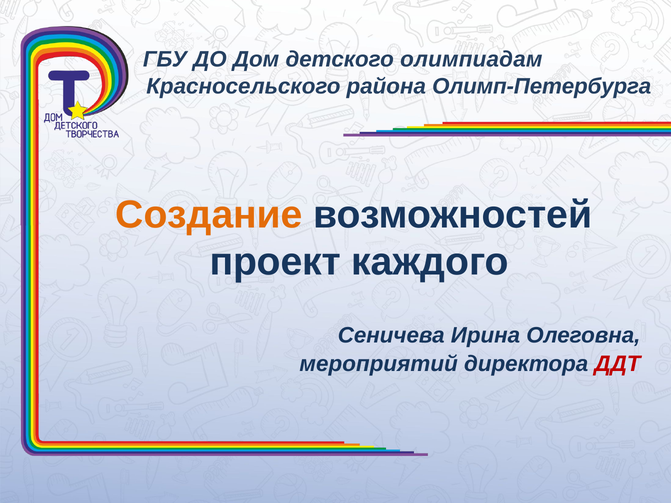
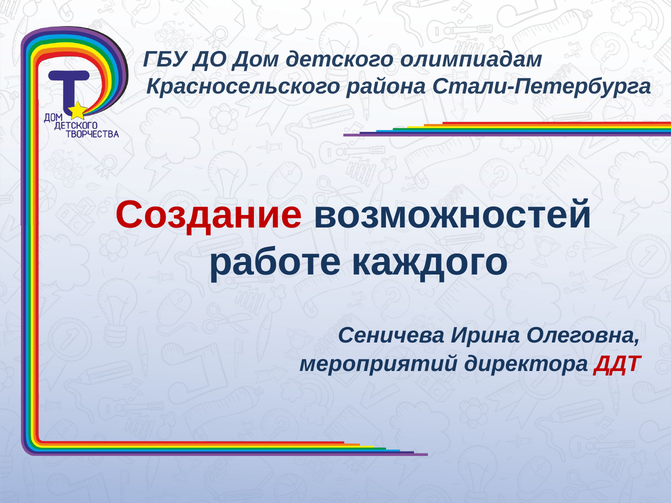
Олимп-Петербурга: Олимп-Петербурга -> Стали-Петербурга
Создание colour: orange -> red
проект: проект -> работе
